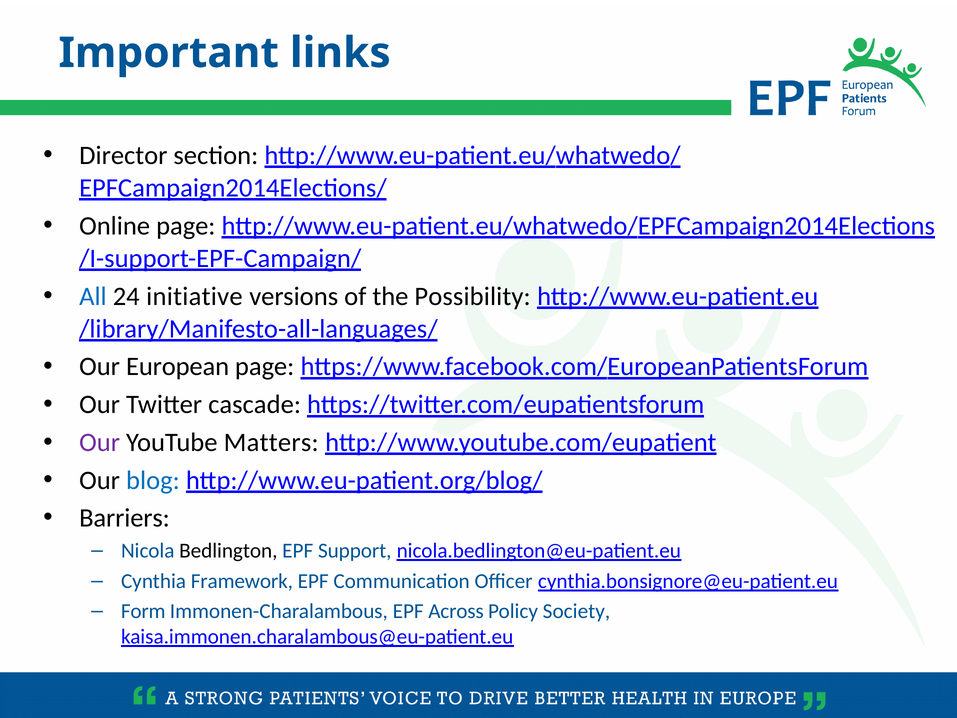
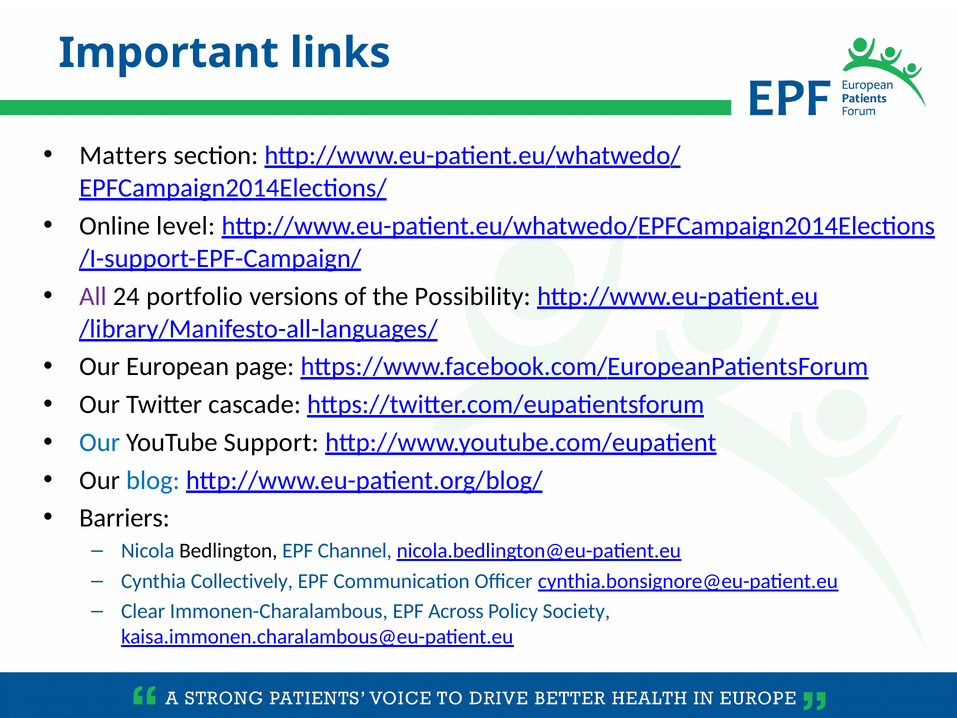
Director: Director -> Matters
Online page: page -> level
All colour: blue -> purple
initiative: initiative -> portfolio
Our at (100, 442) colour: purple -> blue
Matters: Matters -> Support
Support: Support -> Channel
Framework: Framework -> Collectively
Form: Form -> Clear
